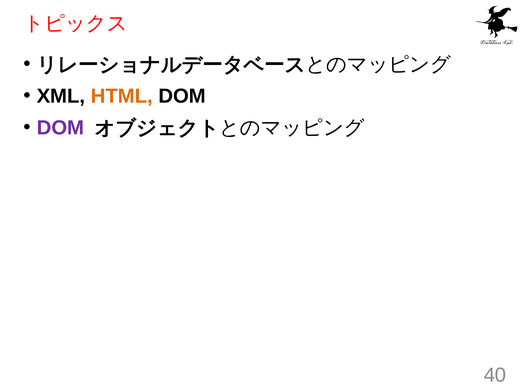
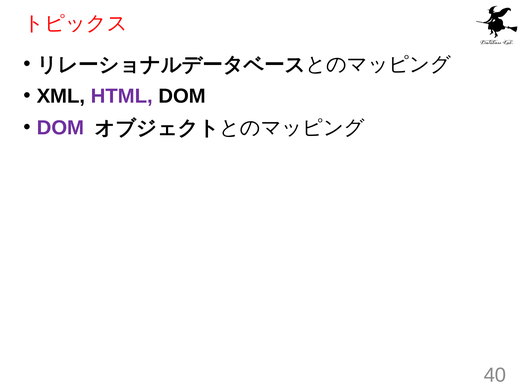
HTML colour: orange -> purple
